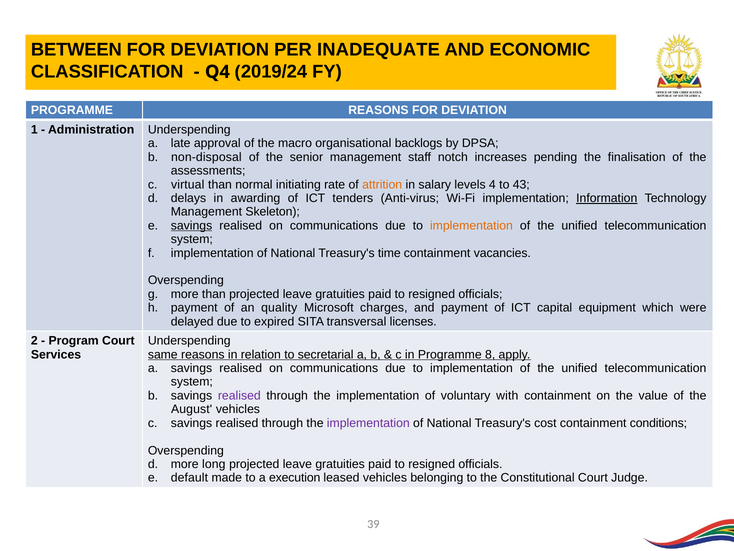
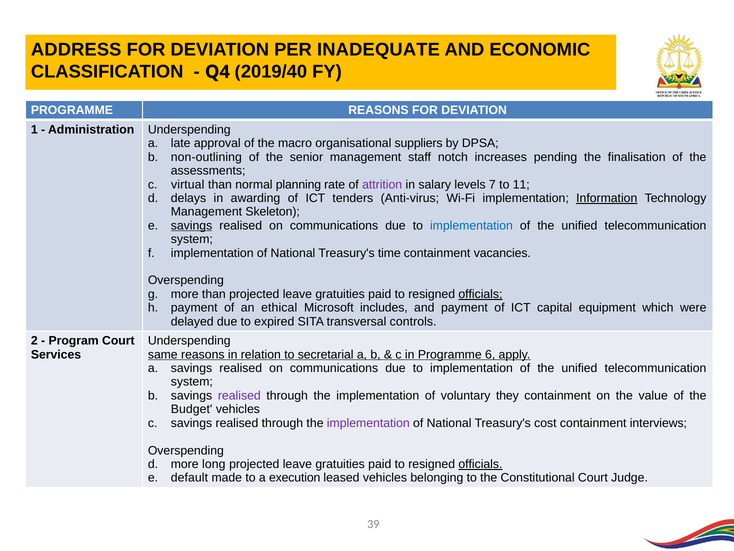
BETWEEN: BETWEEN -> ADDRESS
2019/24: 2019/24 -> 2019/40
backlogs: backlogs -> suppliers
non-disposal: non-disposal -> non-outlining
initiating: initiating -> planning
attrition colour: orange -> purple
4: 4 -> 7
43: 43 -> 11
implementation at (471, 225) colour: orange -> blue
officials at (480, 294) underline: none -> present
quality: quality -> ethical
charges: charges -> includes
licenses: licenses -> controls
8: 8 -> 6
with: with -> they
August: August -> Budget
conditions: conditions -> interviews
officials at (480, 464) underline: none -> present
